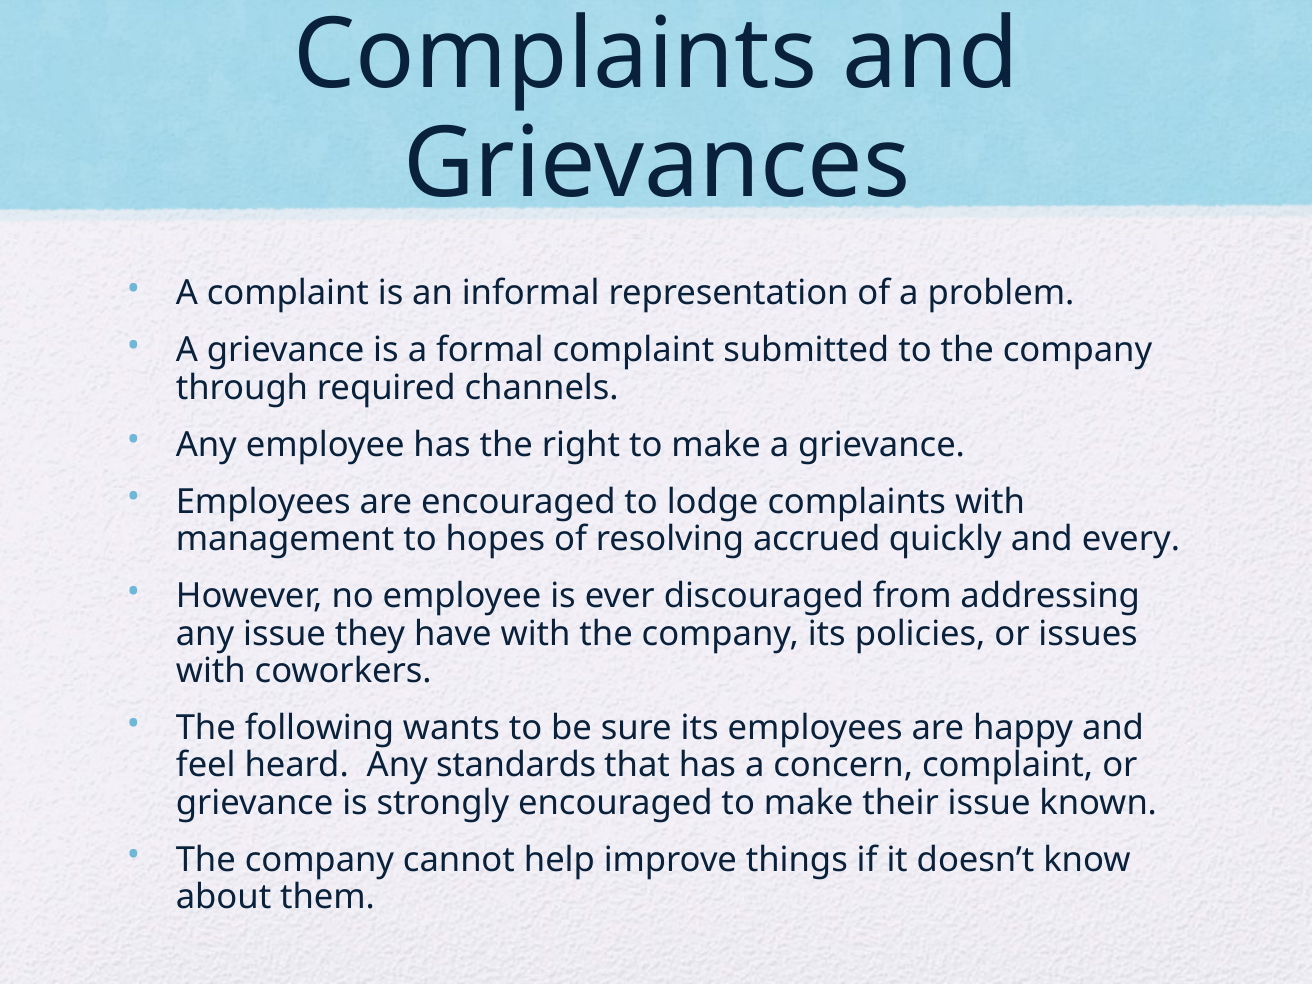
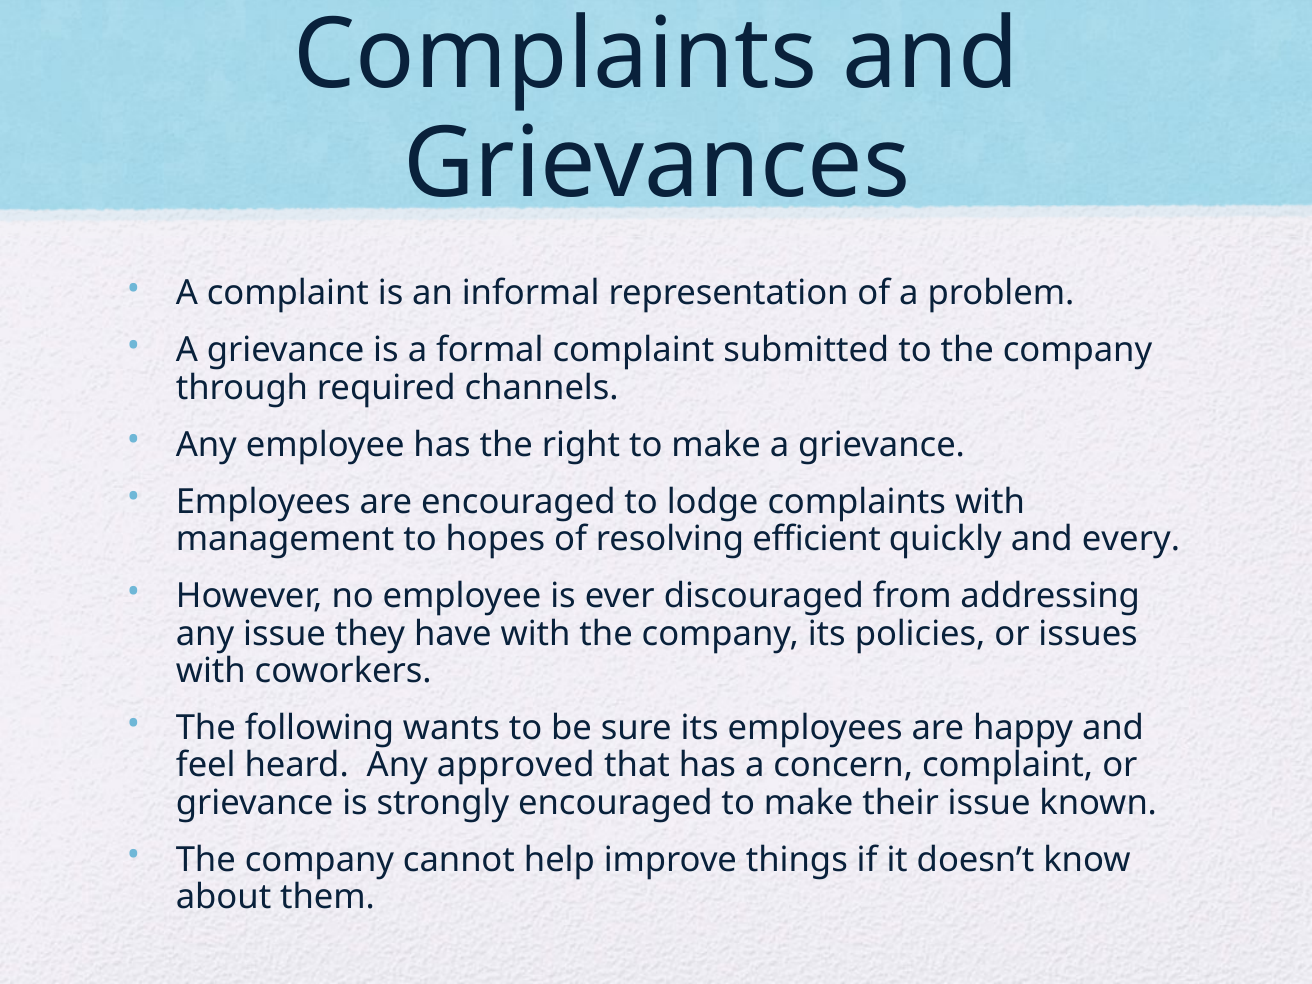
accrued: accrued -> efficient
standards: standards -> approved
